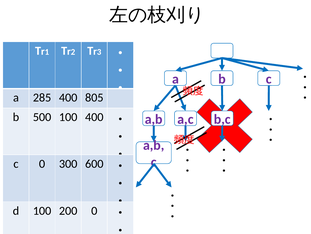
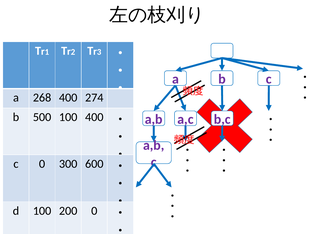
285: 285 -> 268
805: 805 -> 274
